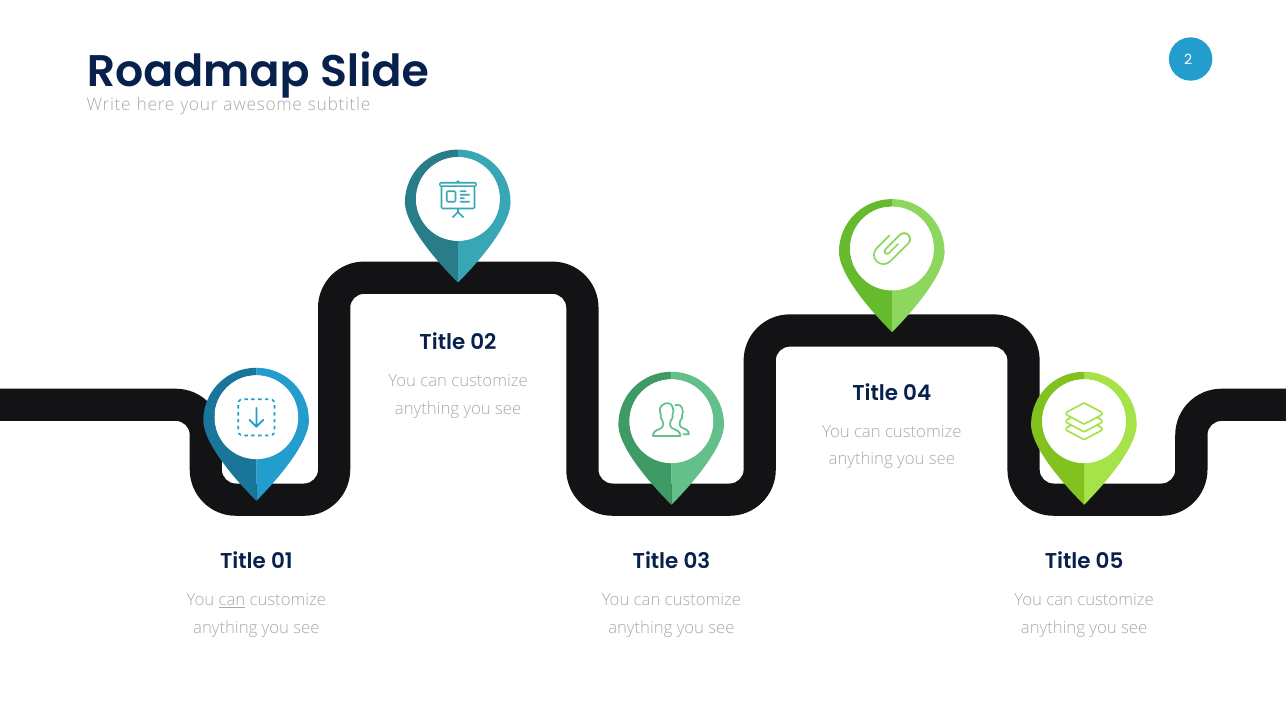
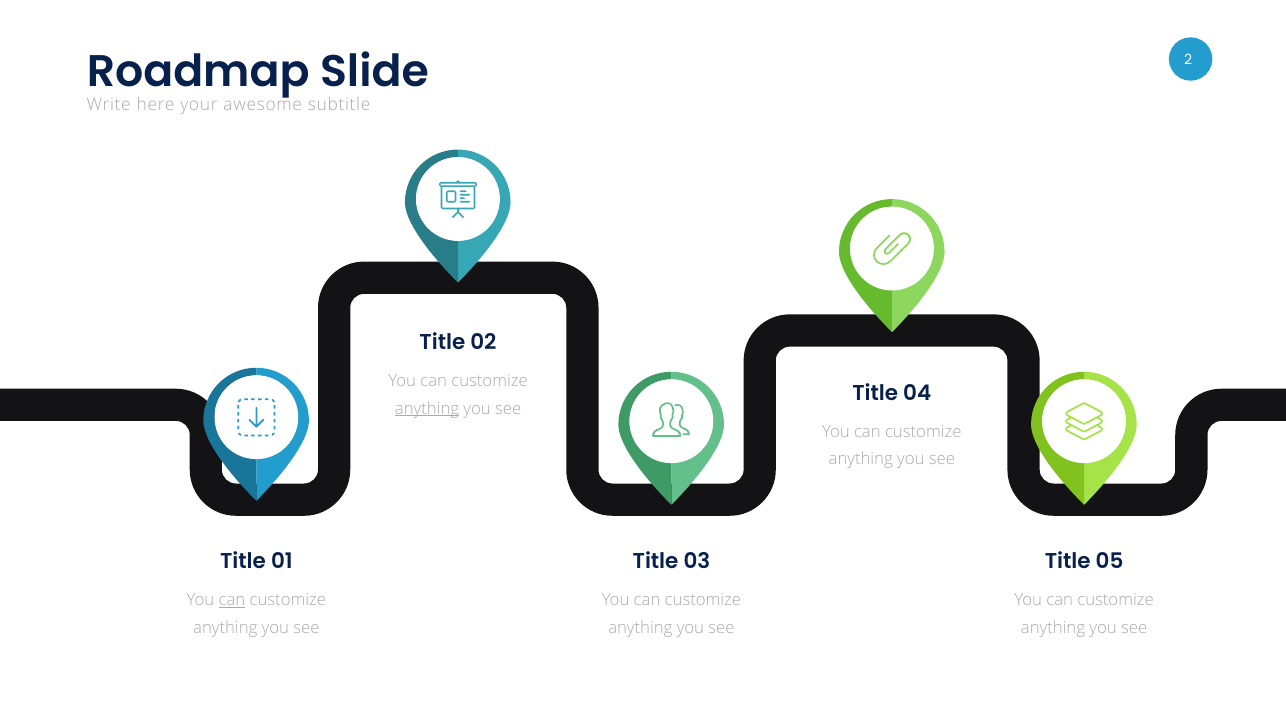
anything at (427, 408) underline: none -> present
